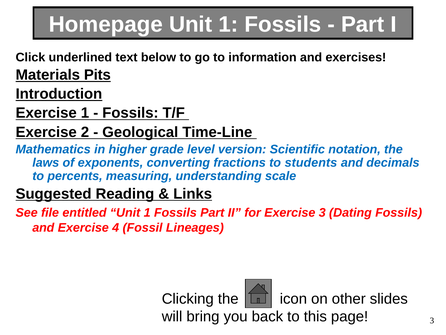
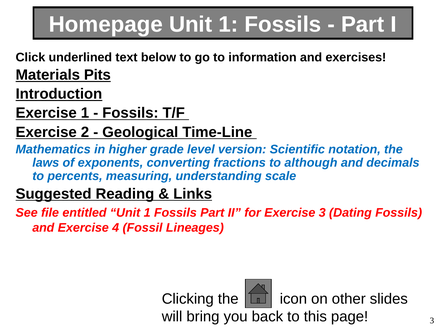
students: students -> although
